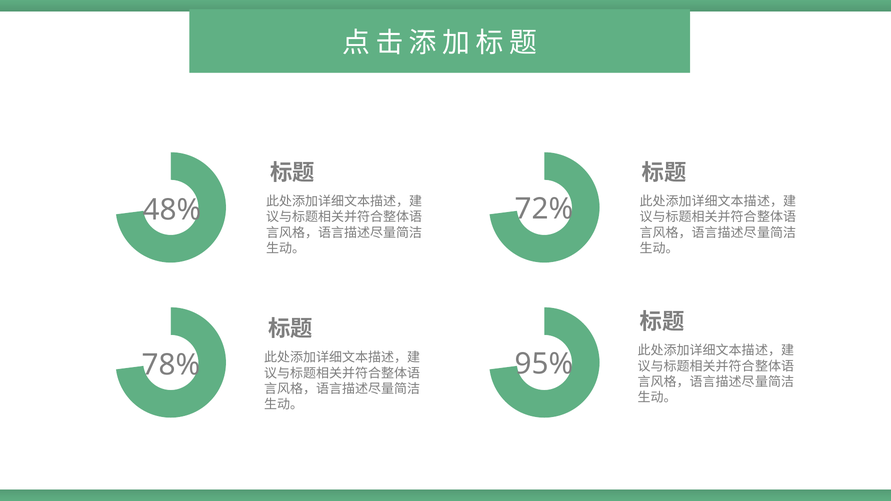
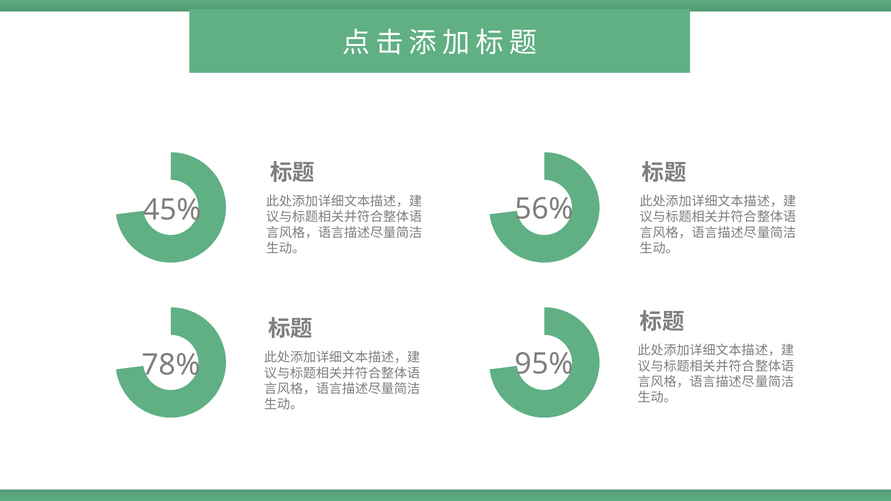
72%: 72% -> 56%
48%: 48% -> 45%
